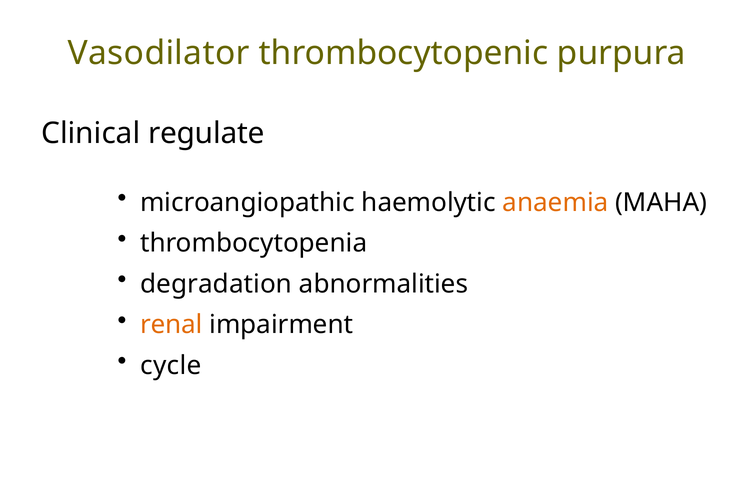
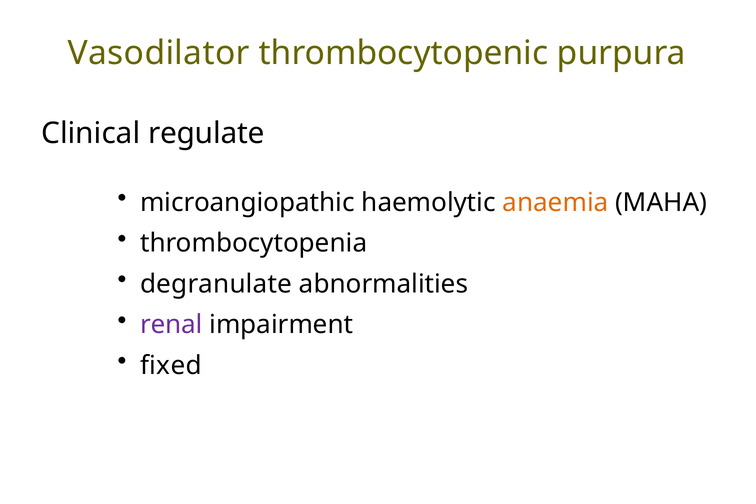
degradation: degradation -> degranulate
renal colour: orange -> purple
cycle: cycle -> fixed
